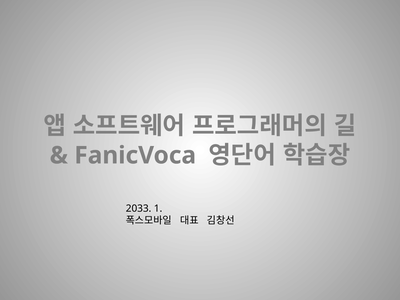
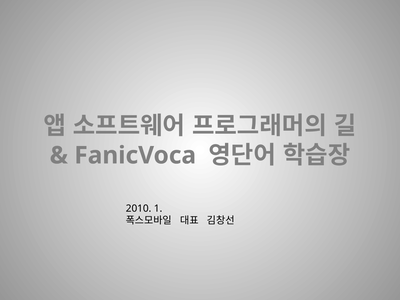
2033: 2033 -> 2010
